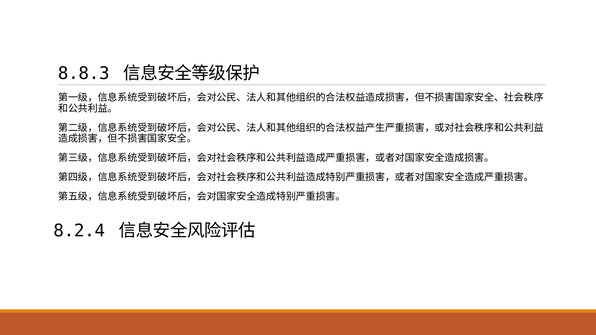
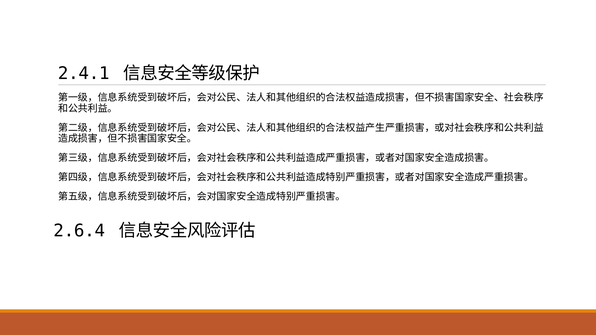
8.8.3: 8.8.3 -> 2.4.1
8.2.4: 8.2.4 -> 2.6.4
